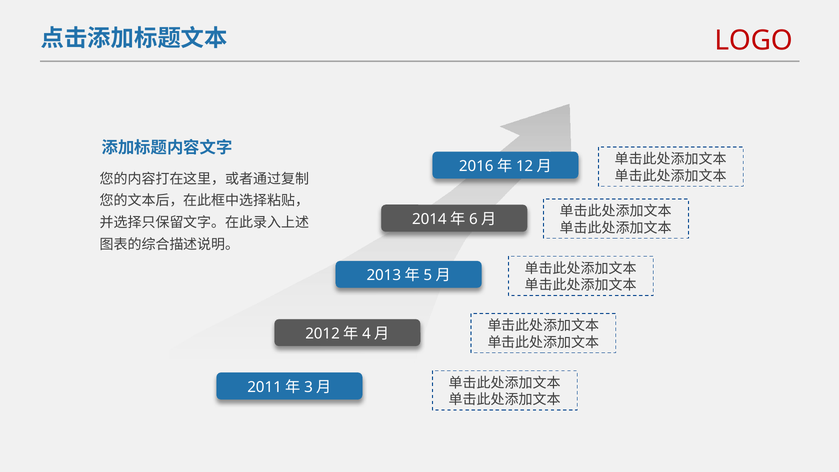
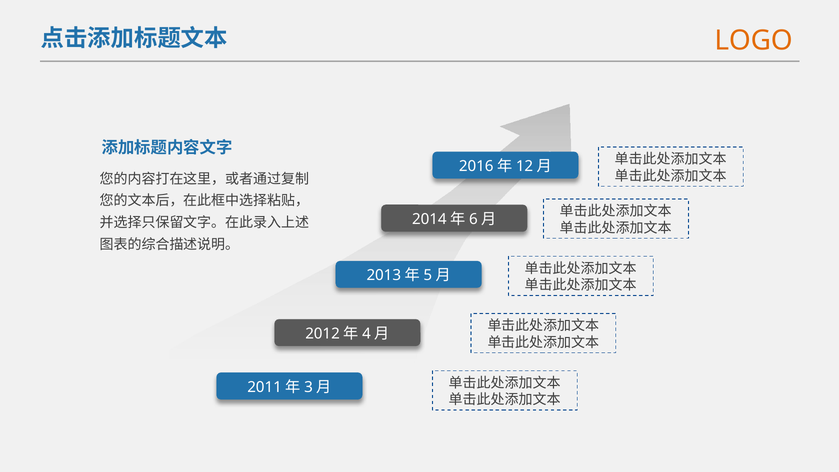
LOGO colour: red -> orange
